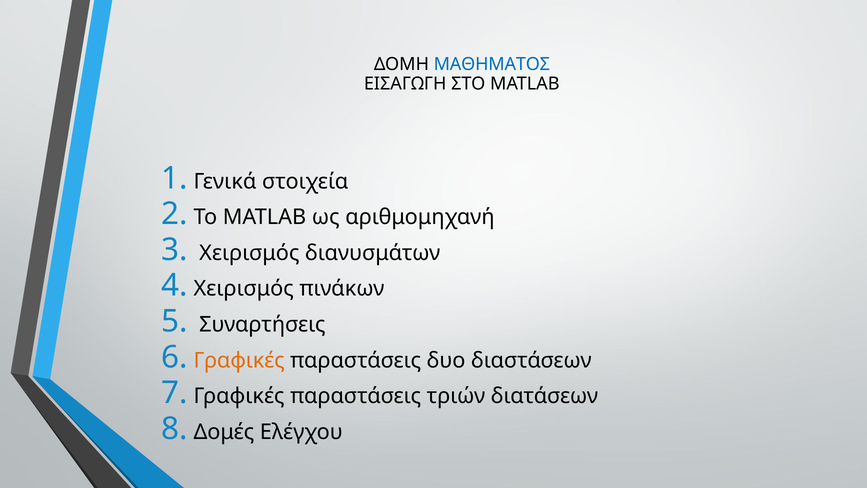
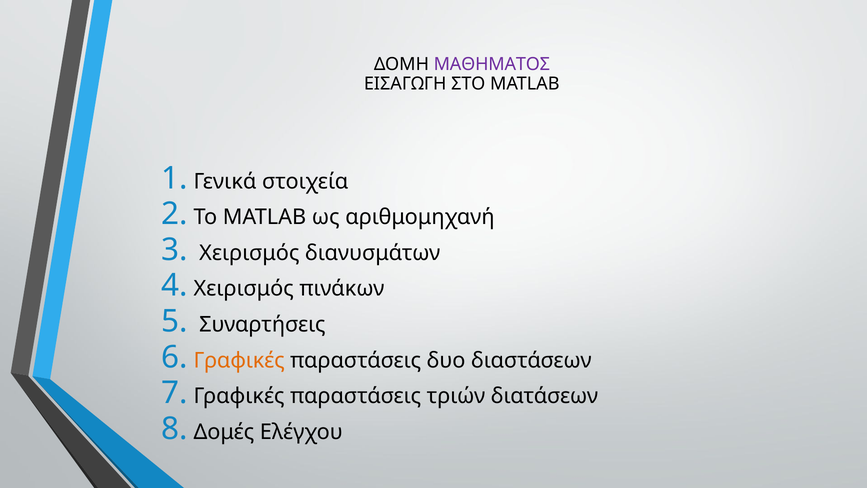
ΜΑΘΗΜΑΤΟΣ colour: blue -> purple
